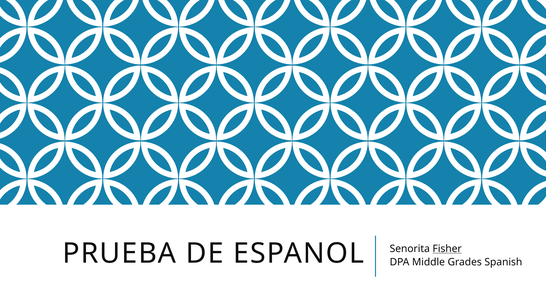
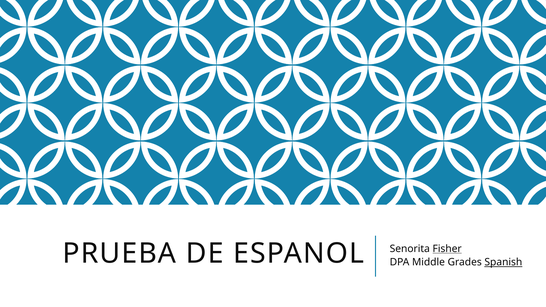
Spanish underline: none -> present
